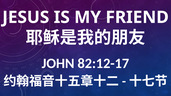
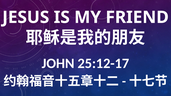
82:12-17: 82:12-17 -> 25:12-17
